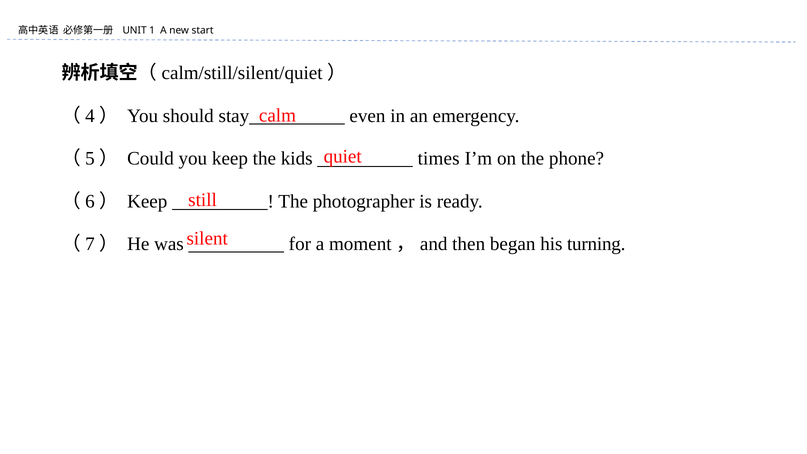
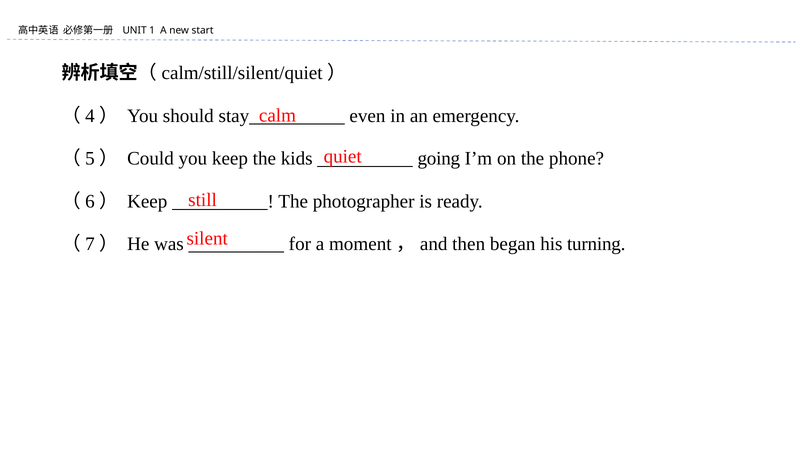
times: times -> going
